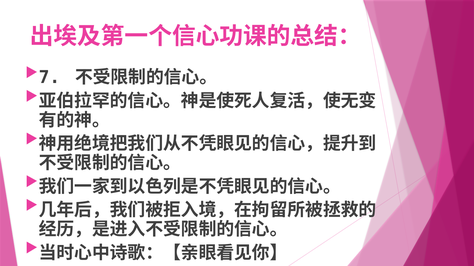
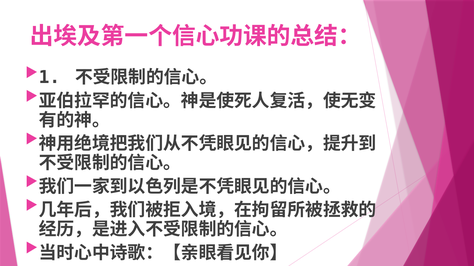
7: 7 -> 1
